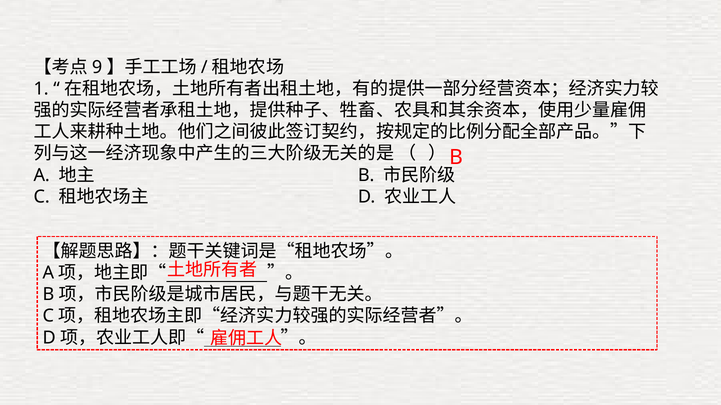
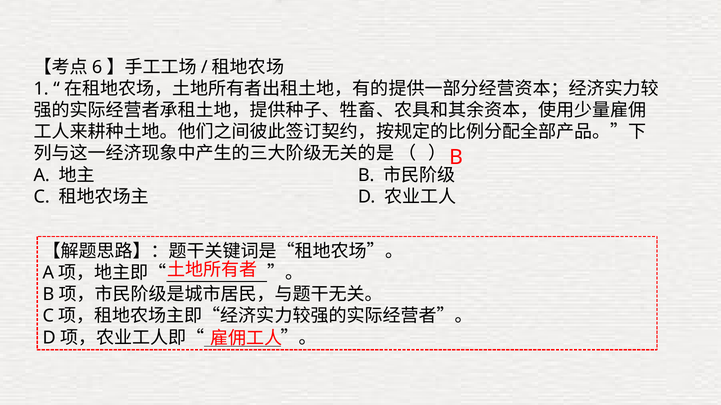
9: 9 -> 6
